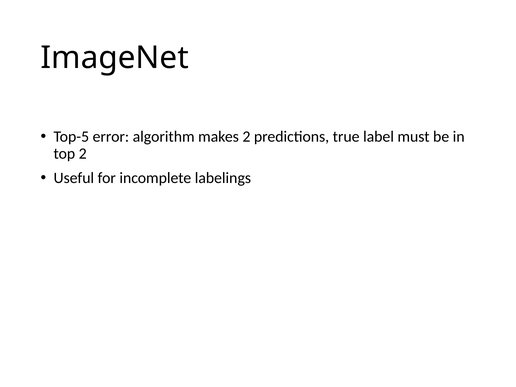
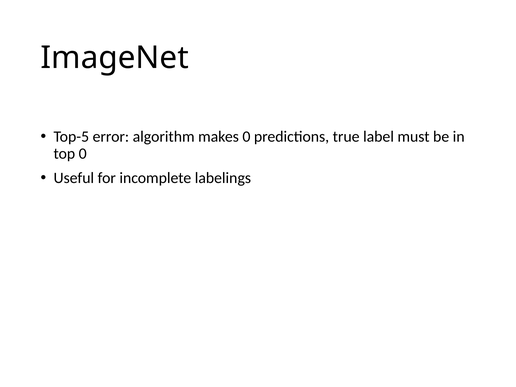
makes 2: 2 -> 0
top 2: 2 -> 0
